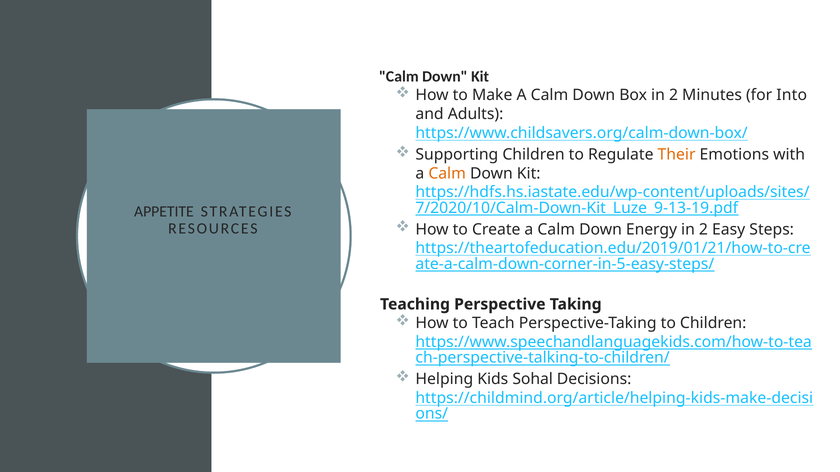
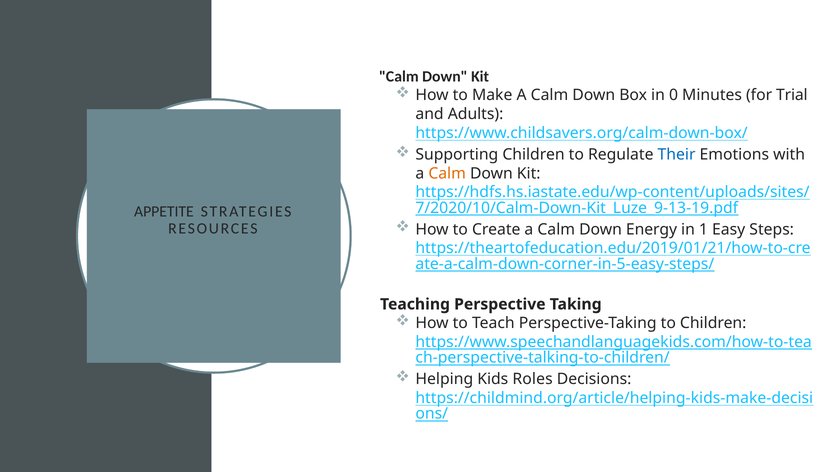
Box in 2: 2 -> 0
Into: Into -> Trial
Their colour: orange -> blue
2 at (703, 230): 2 -> 1
Sohal: Sohal -> Roles
